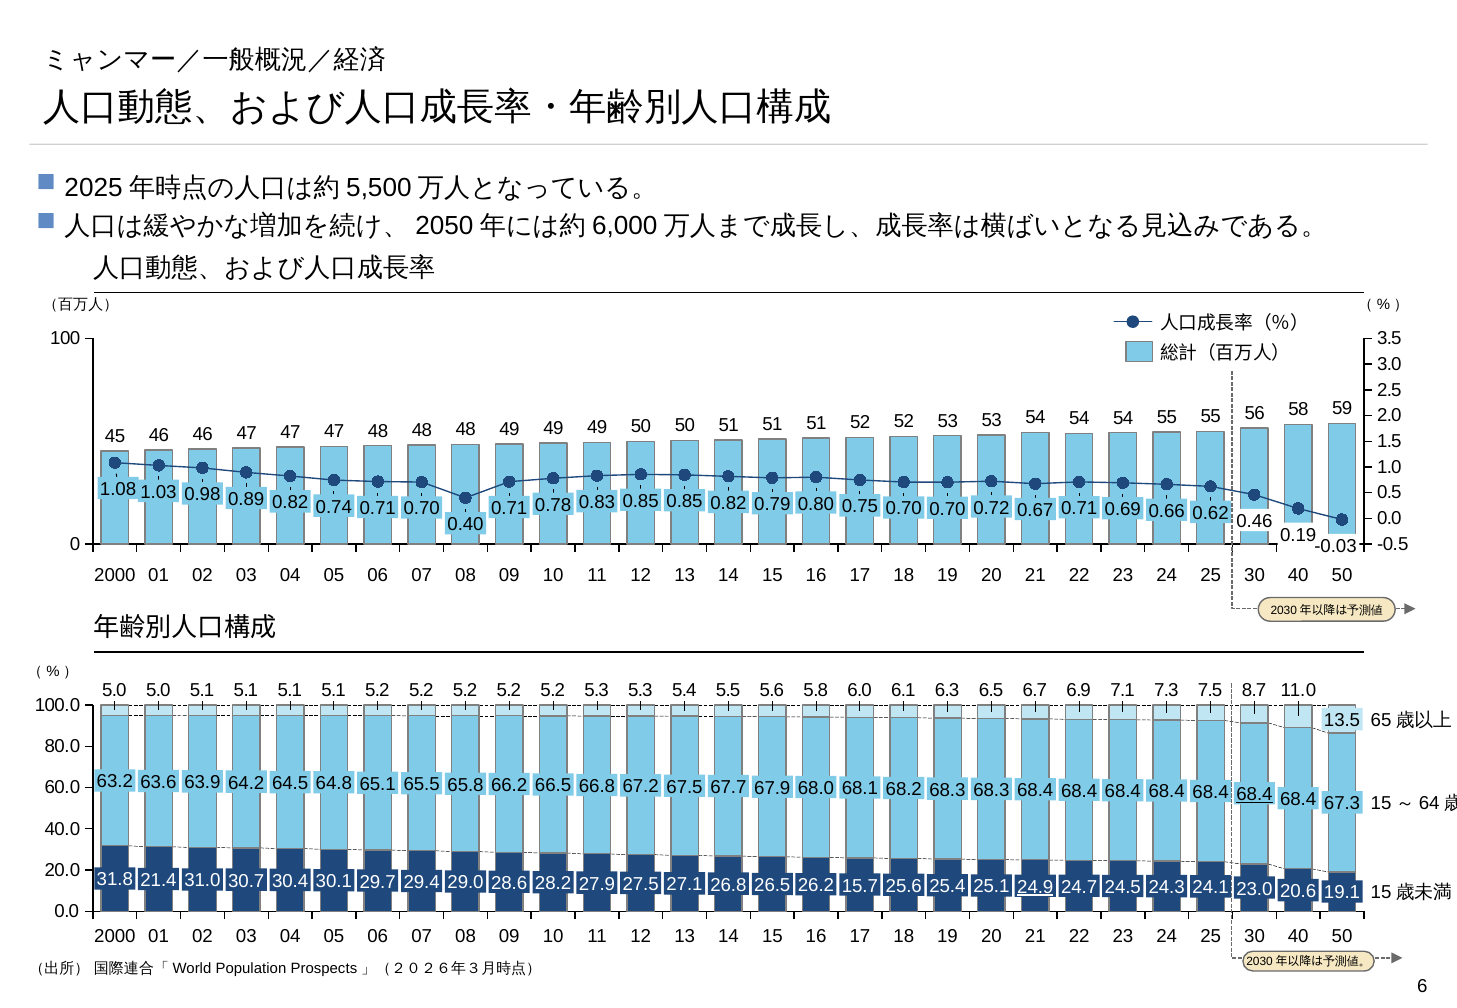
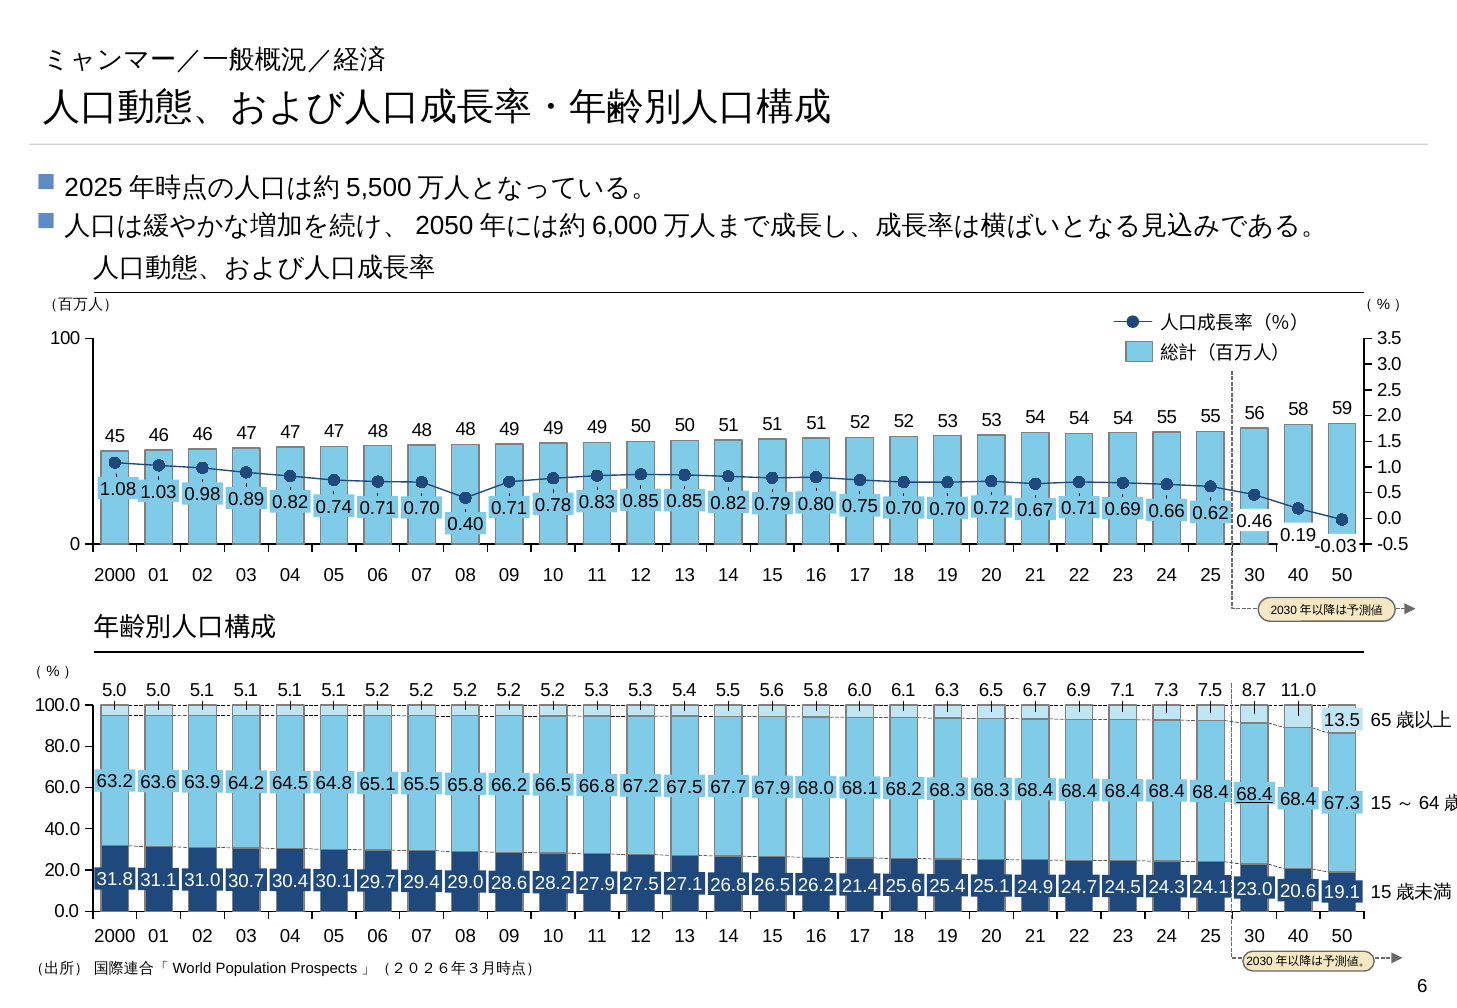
21.4: 21.4 -> 31.1
15.7: 15.7 -> 21.4
24.9 underline: present -> none
